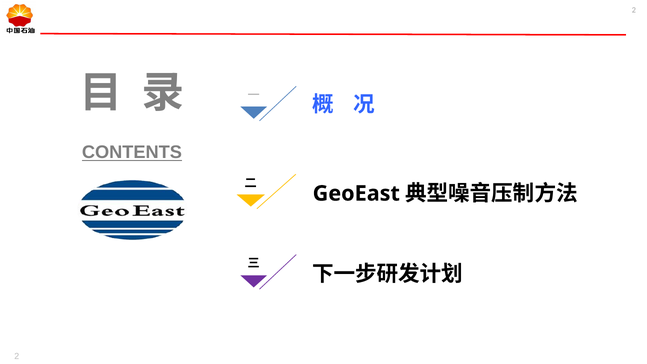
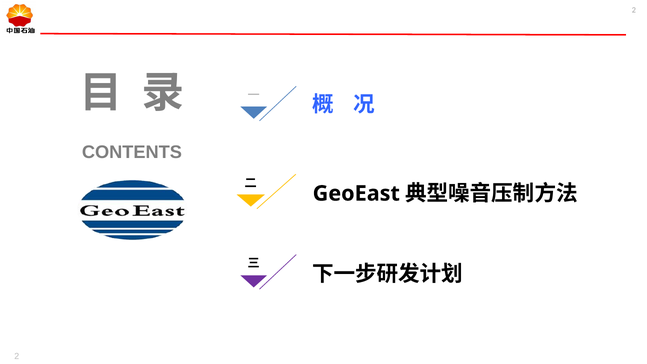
CONTENTS underline: present -> none
